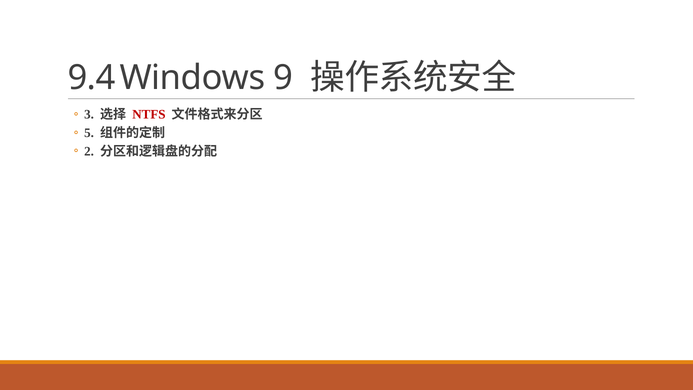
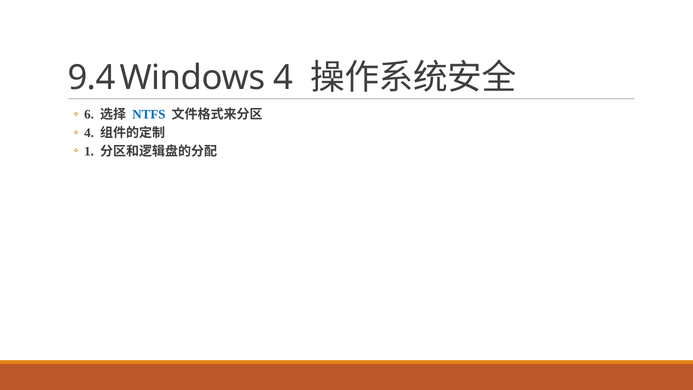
9 at (283, 78): 9 -> 4
3: 3 -> 6
NTFS colour: red -> blue
5 at (89, 133): 5 -> 4
2: 2 -> 1
